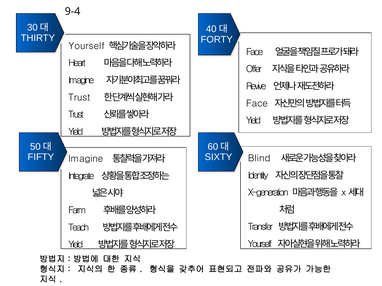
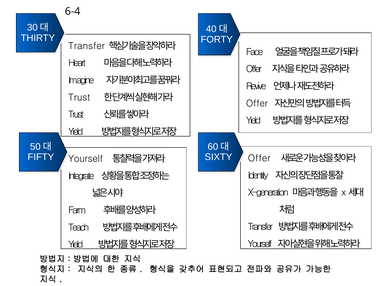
9-4: 9-4 -> 6-4
Yourself at (87, 46): Yourself -> Transfer
Face at (257, 104): Face -> Offer
Blind at (259, 158): Blind -> Offer
Imagine at (86, 159): Imagine -> Yourself
